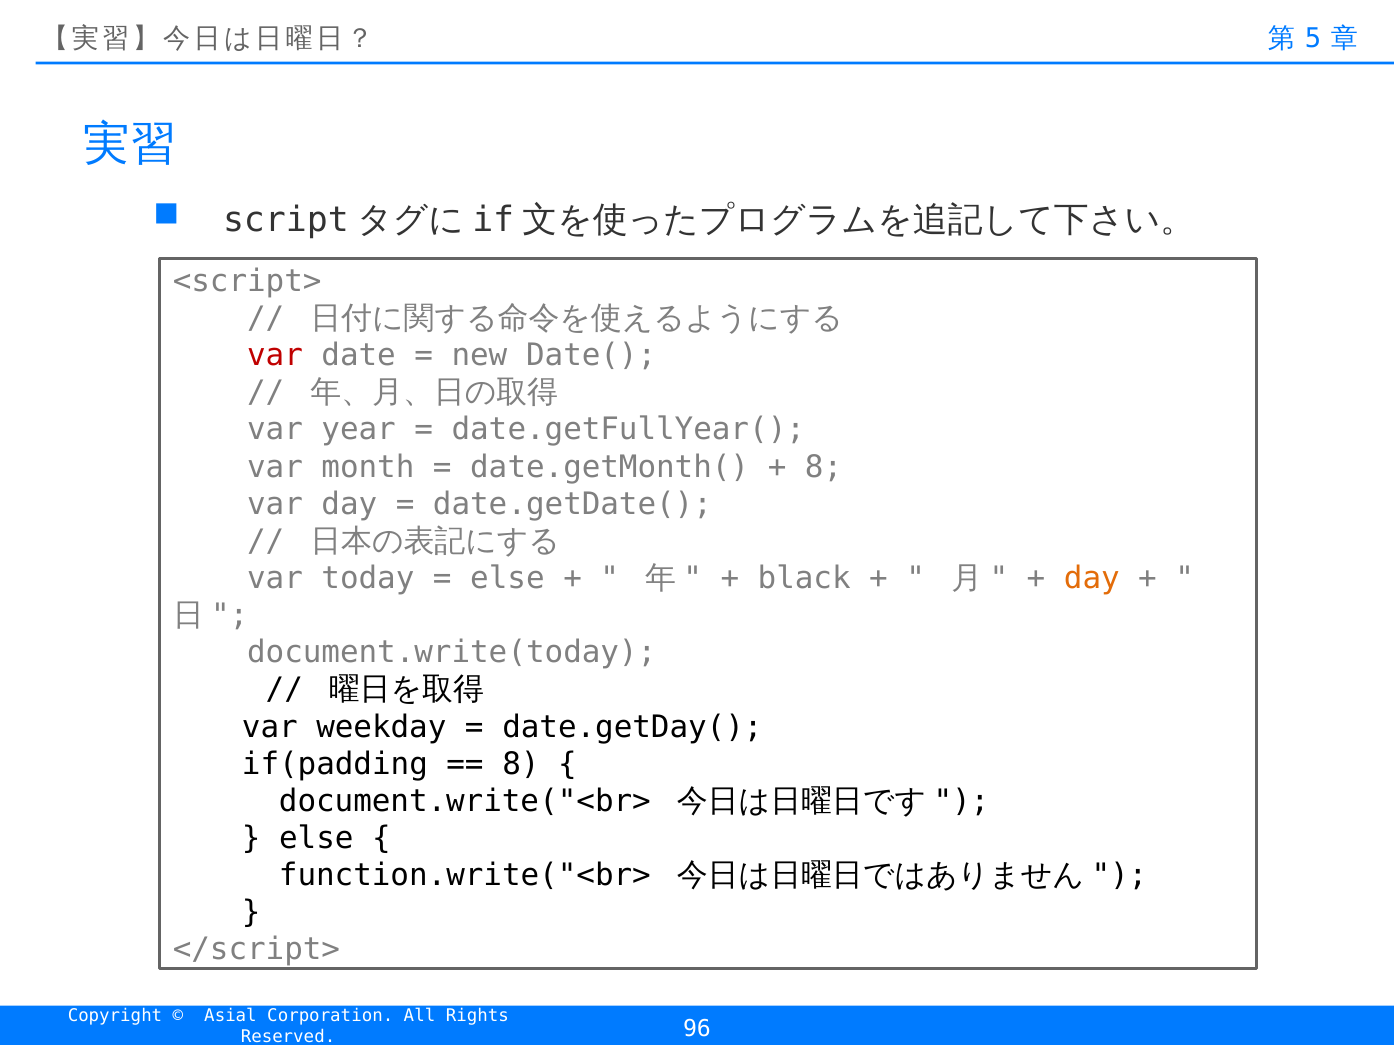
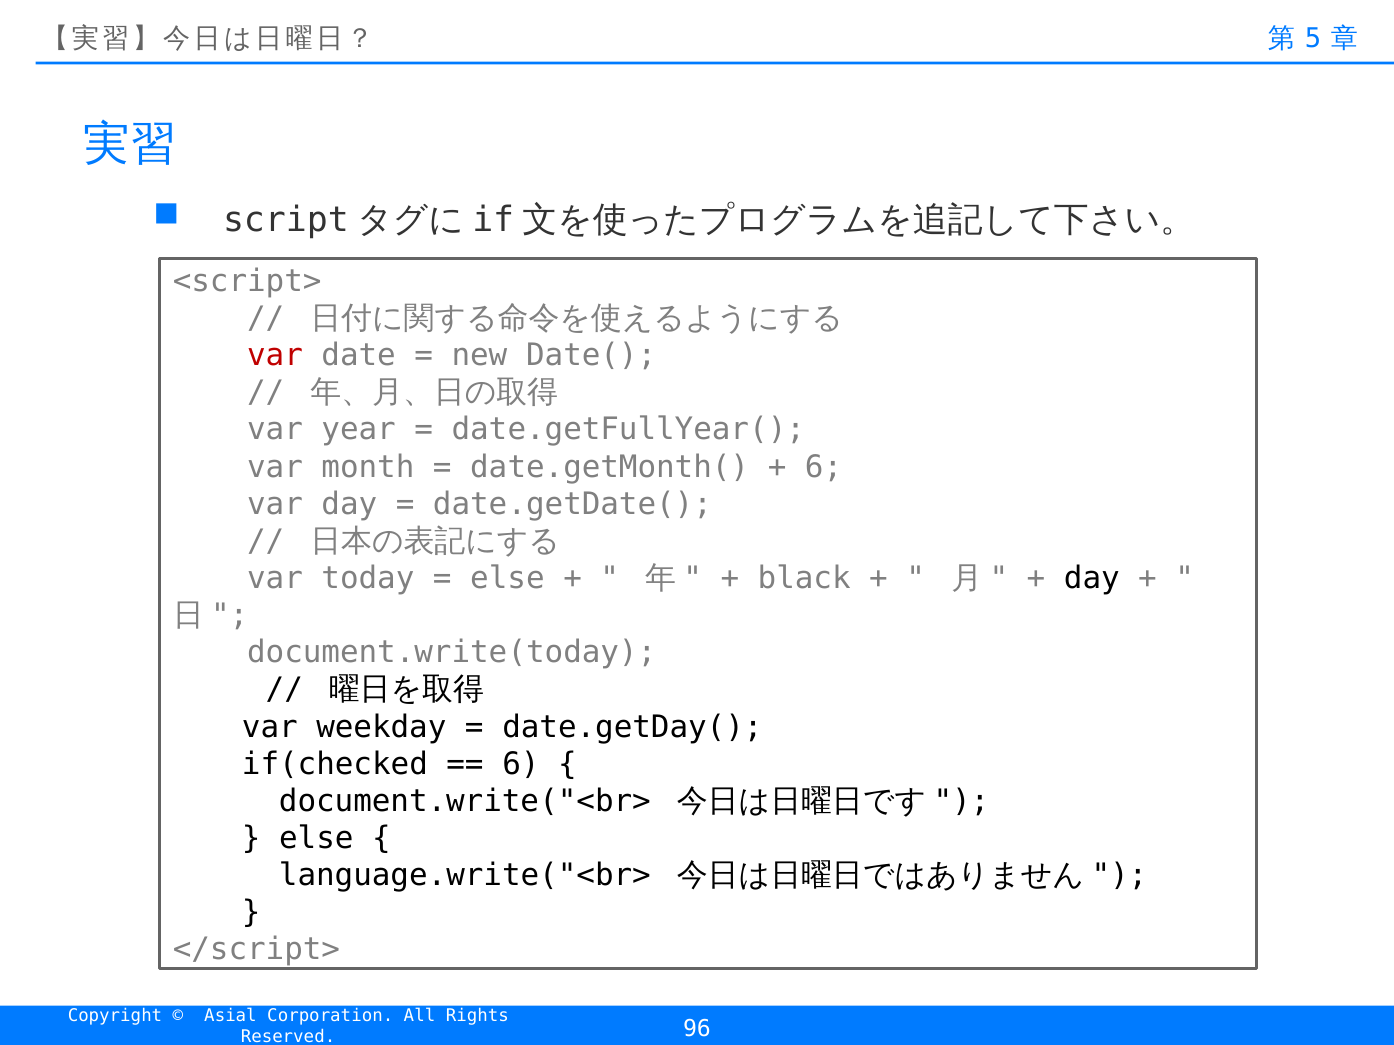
8 at (824, 467): 8 -> 6
day at (1092, 579) colour: orange -> black
if(padding: if(padding -> if(checked
8 at (521, 764): 8 -> 6
function.write("<br>: function.write("<br> -> language.write("<br>
